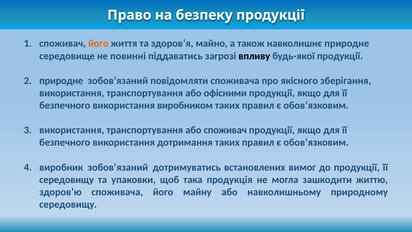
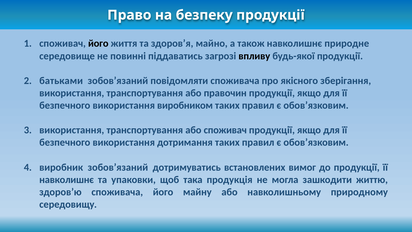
його at (98, 44) colour: orange -> black
природне at (61, 81): природне -> батьками
офісними: офісними -> правочин
середовищу at (67, 179): середовищу -> навколишнє
